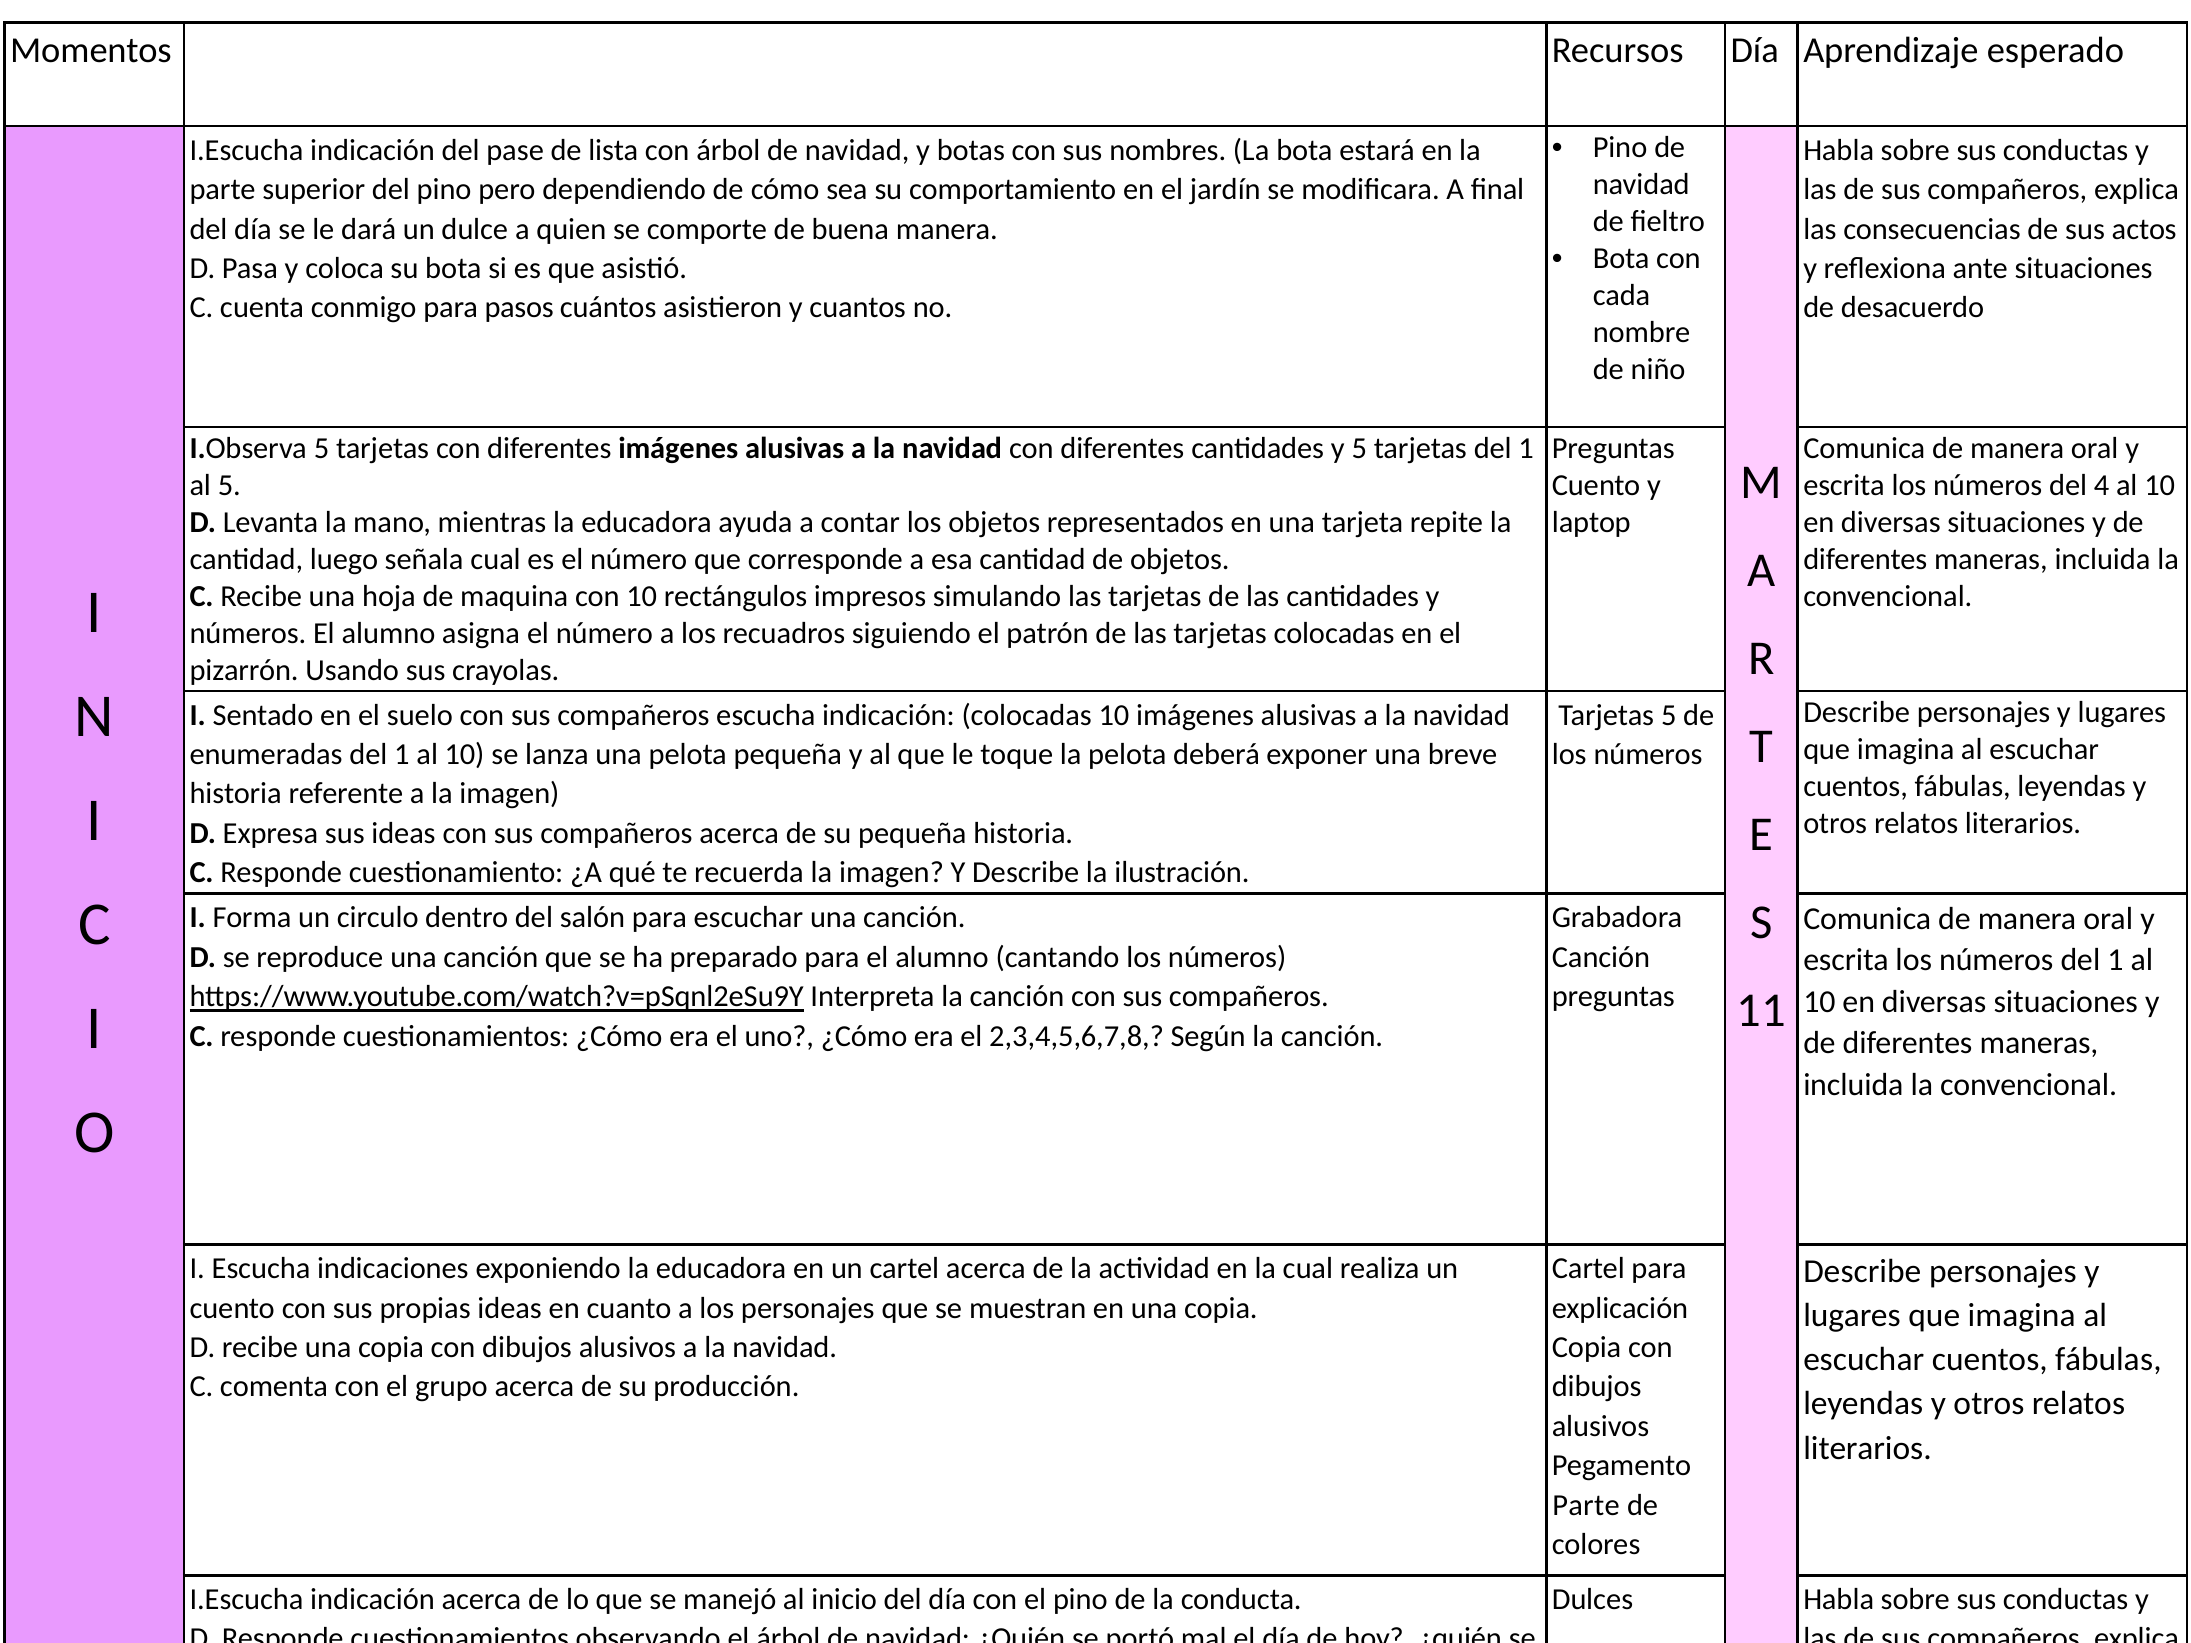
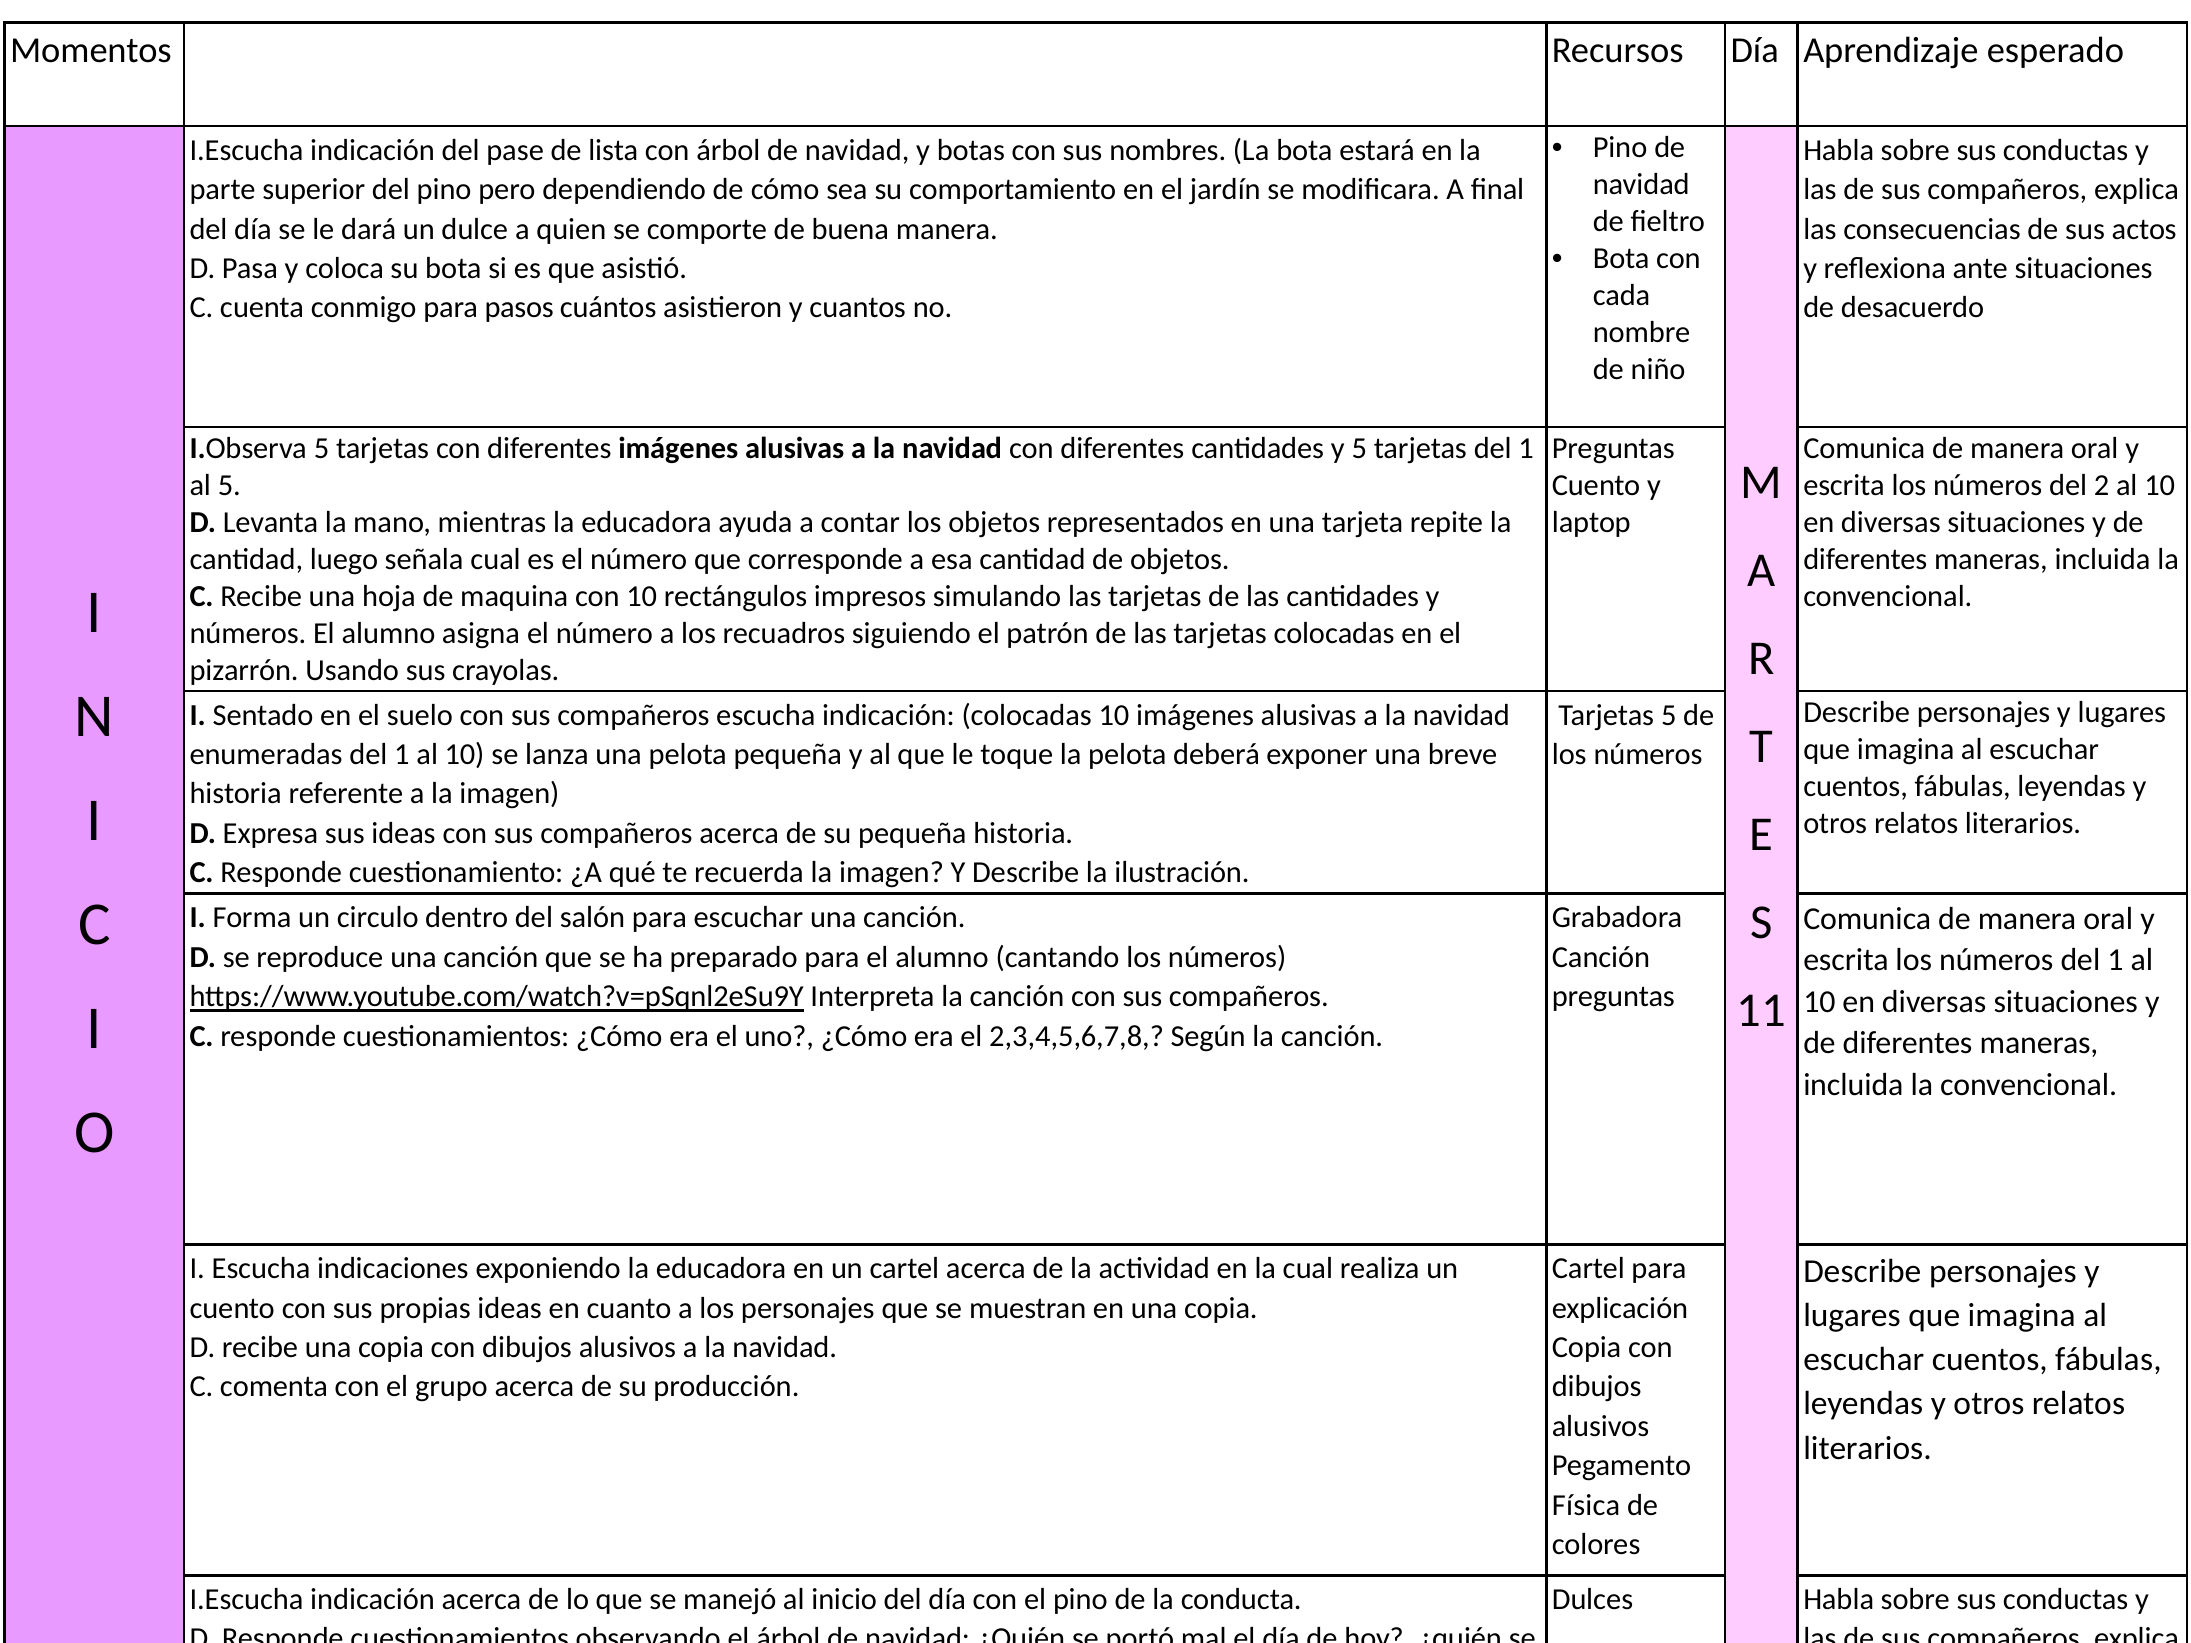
4: 4 -> 2
Parte at (1586, 1505): Parte -> Física
